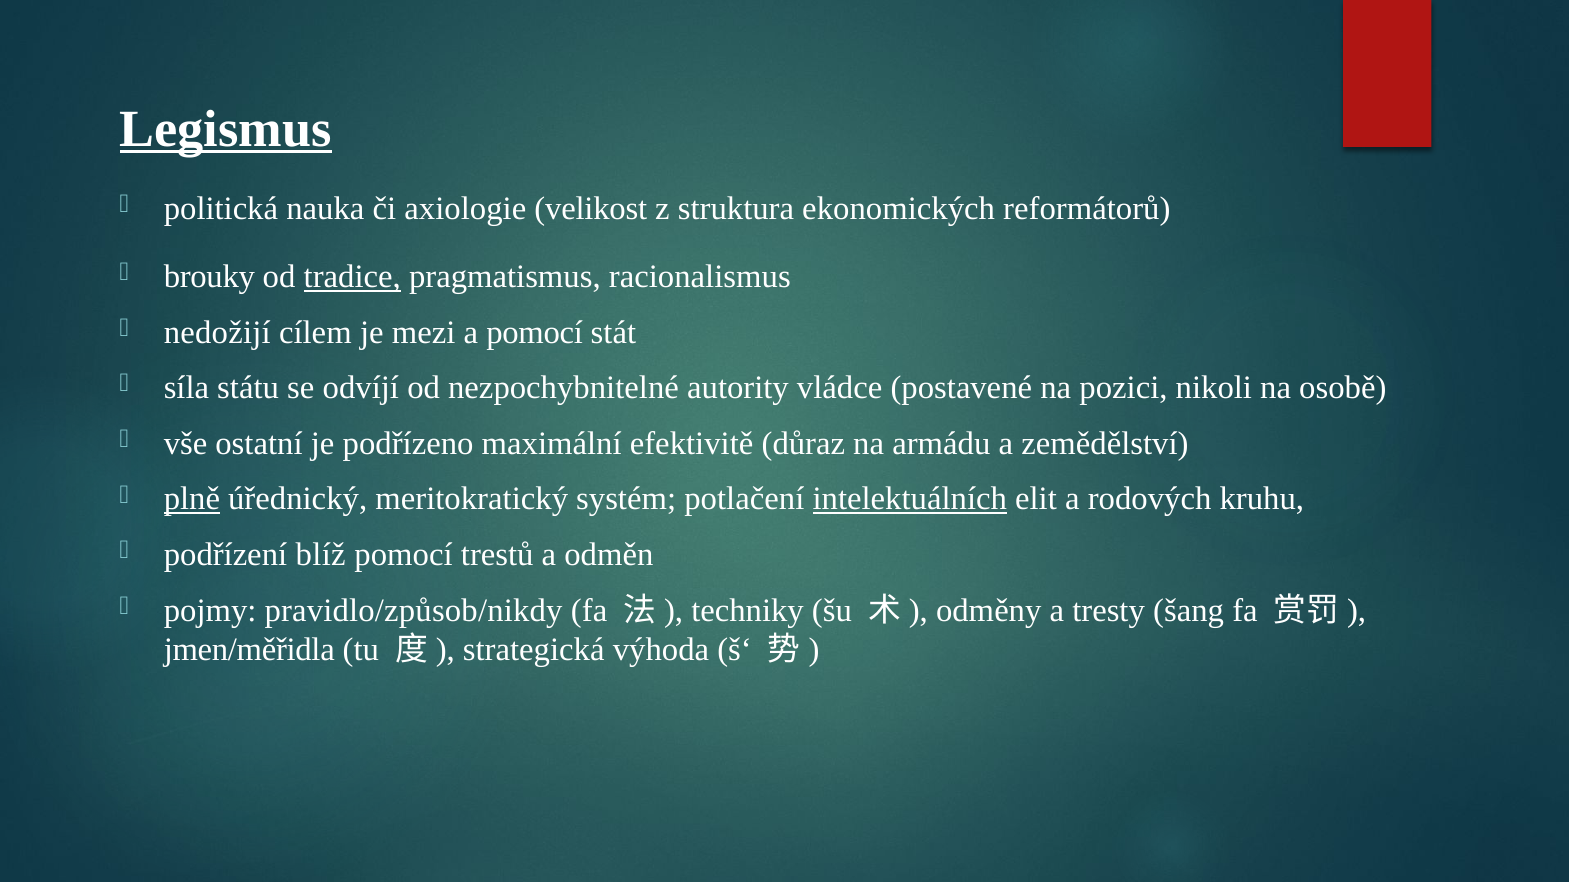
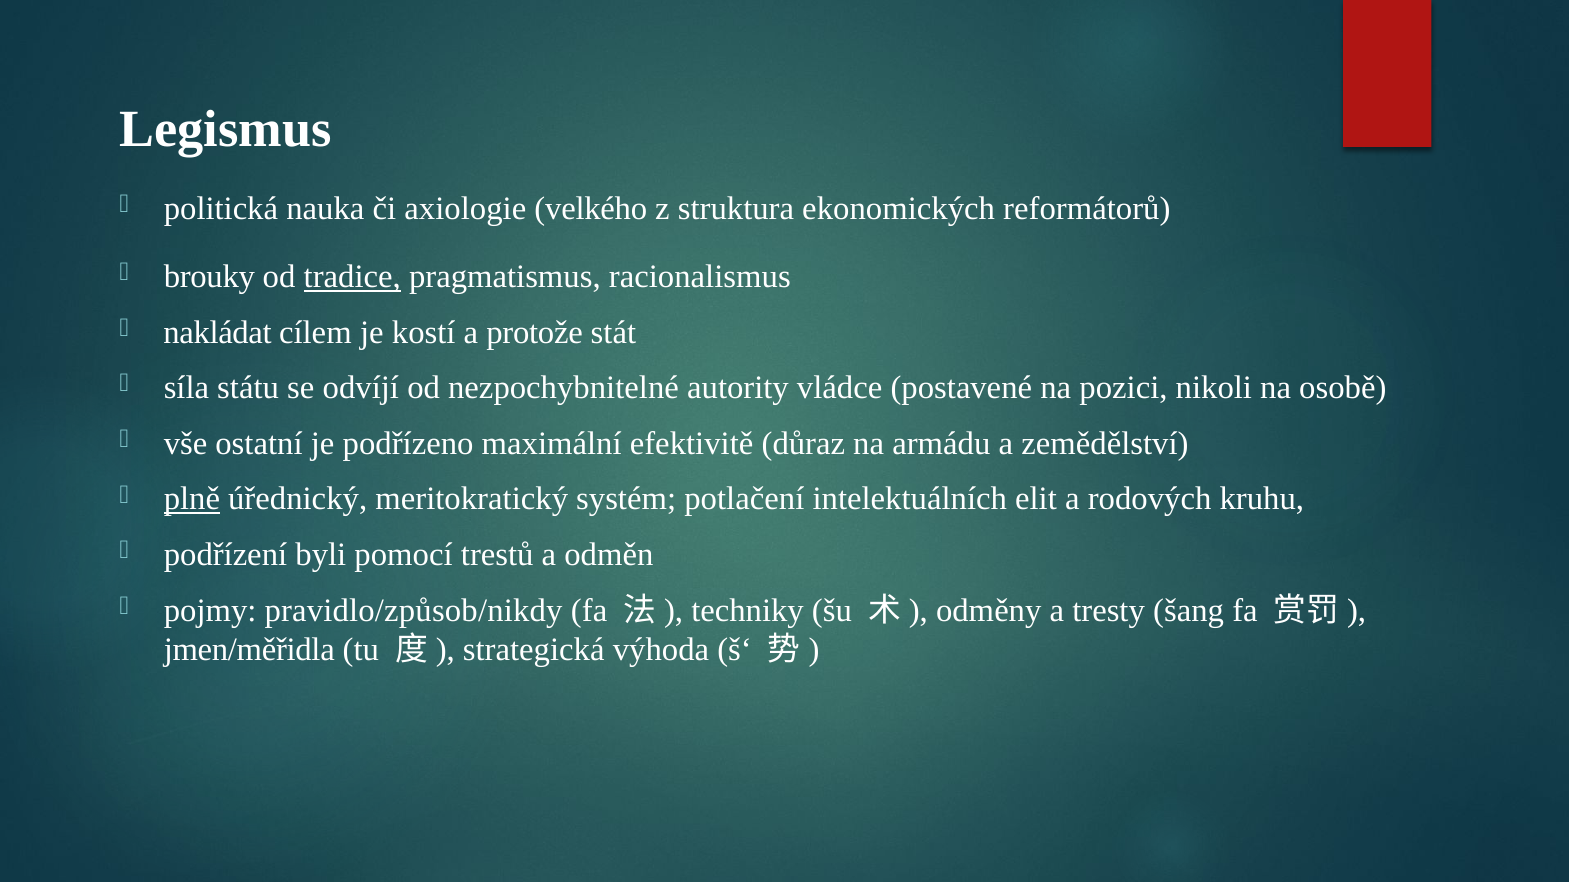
Legismus underline: present -> none
velikost: velikost -> velkého
nedožijí: nedožijí -> nakládat
mezi: mezi -> kostí
a pomocí: pomocí -> protože
intelektuálních underline: present -> none
blíž: blíž -> byli
